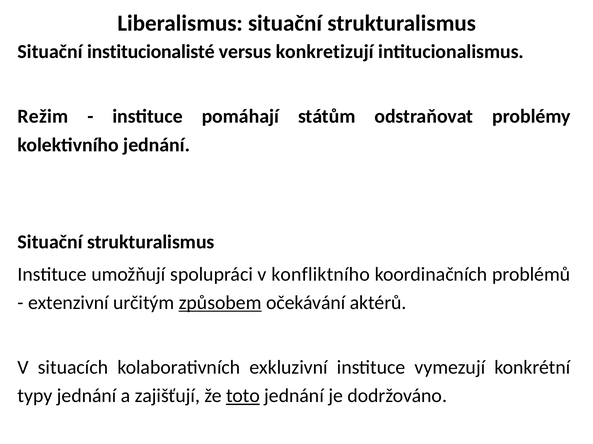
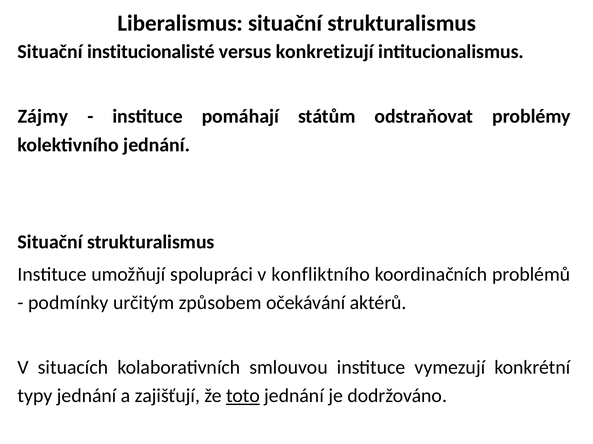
Režim: Režim -> Zájmy
extenzivní: extenzivní -> podmínky
způsobem underline: present -> none
exkluzivní: exkluzivní -> smlouvou
